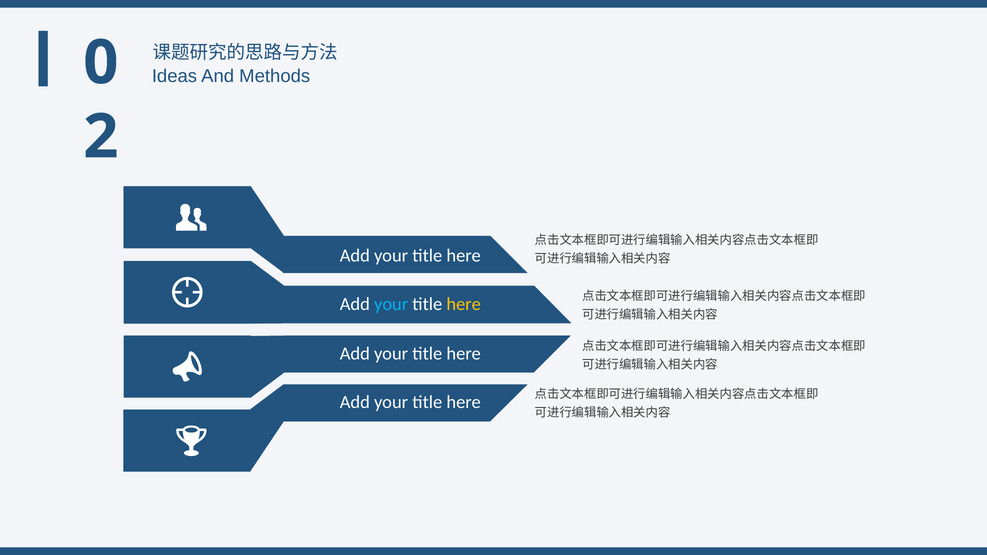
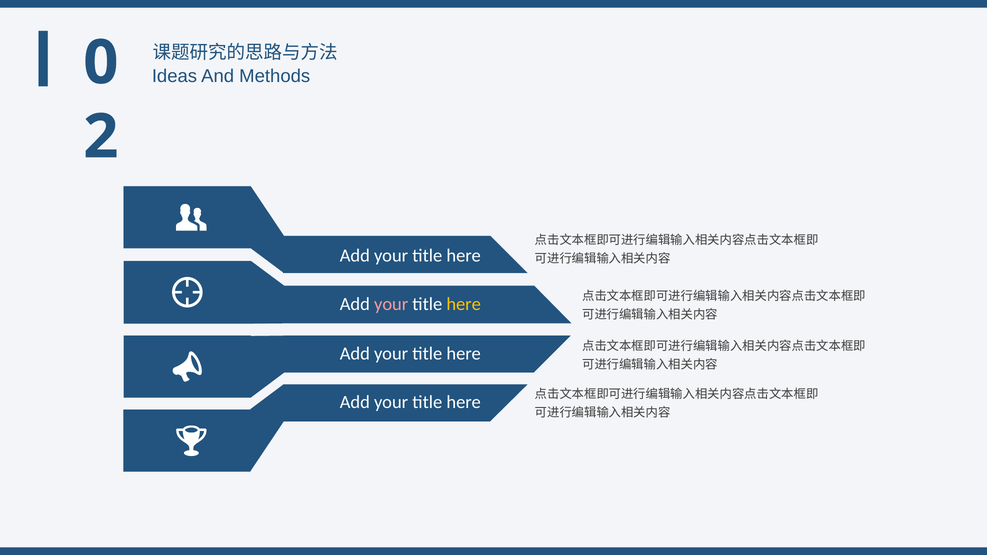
your at (391, 304) colour: light blue -> pink
